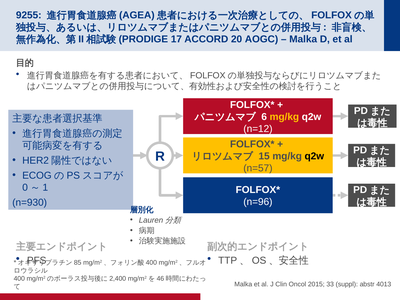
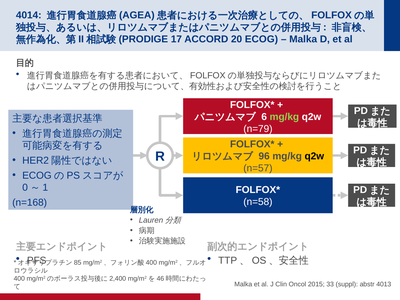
9255: 9255 -> 4014
AOGC: AOGC -> ECOG
mg/kg at (284, 117) colour: yellow -> light green
n=12: n=12 -> n=79
15: 15 -> 96
n=96: n=96 -> n=58
n=930: n=930 -> n=168
